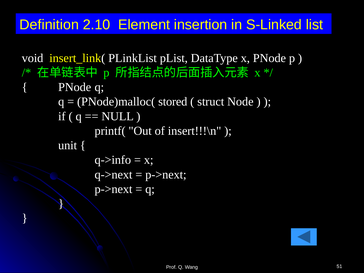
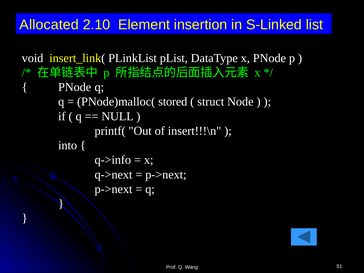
Definition: Definition -> Allocated
unit: unit -> into
